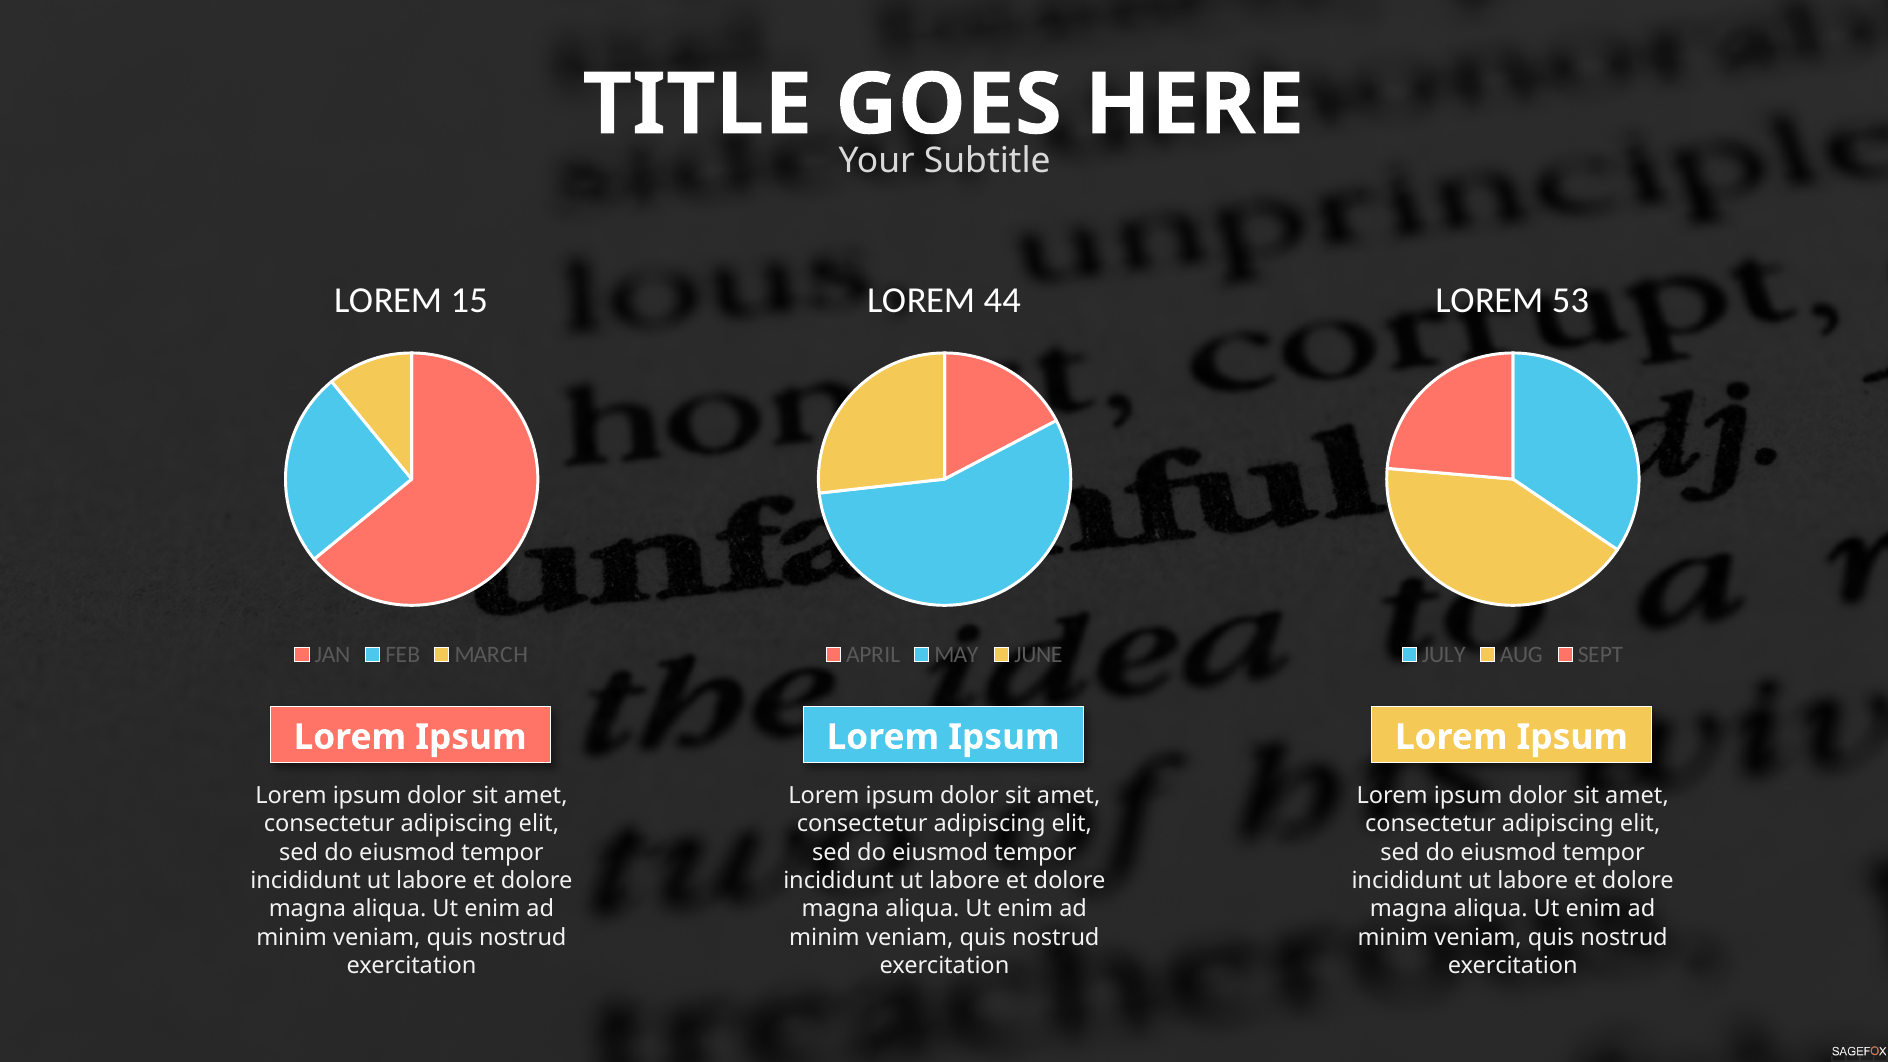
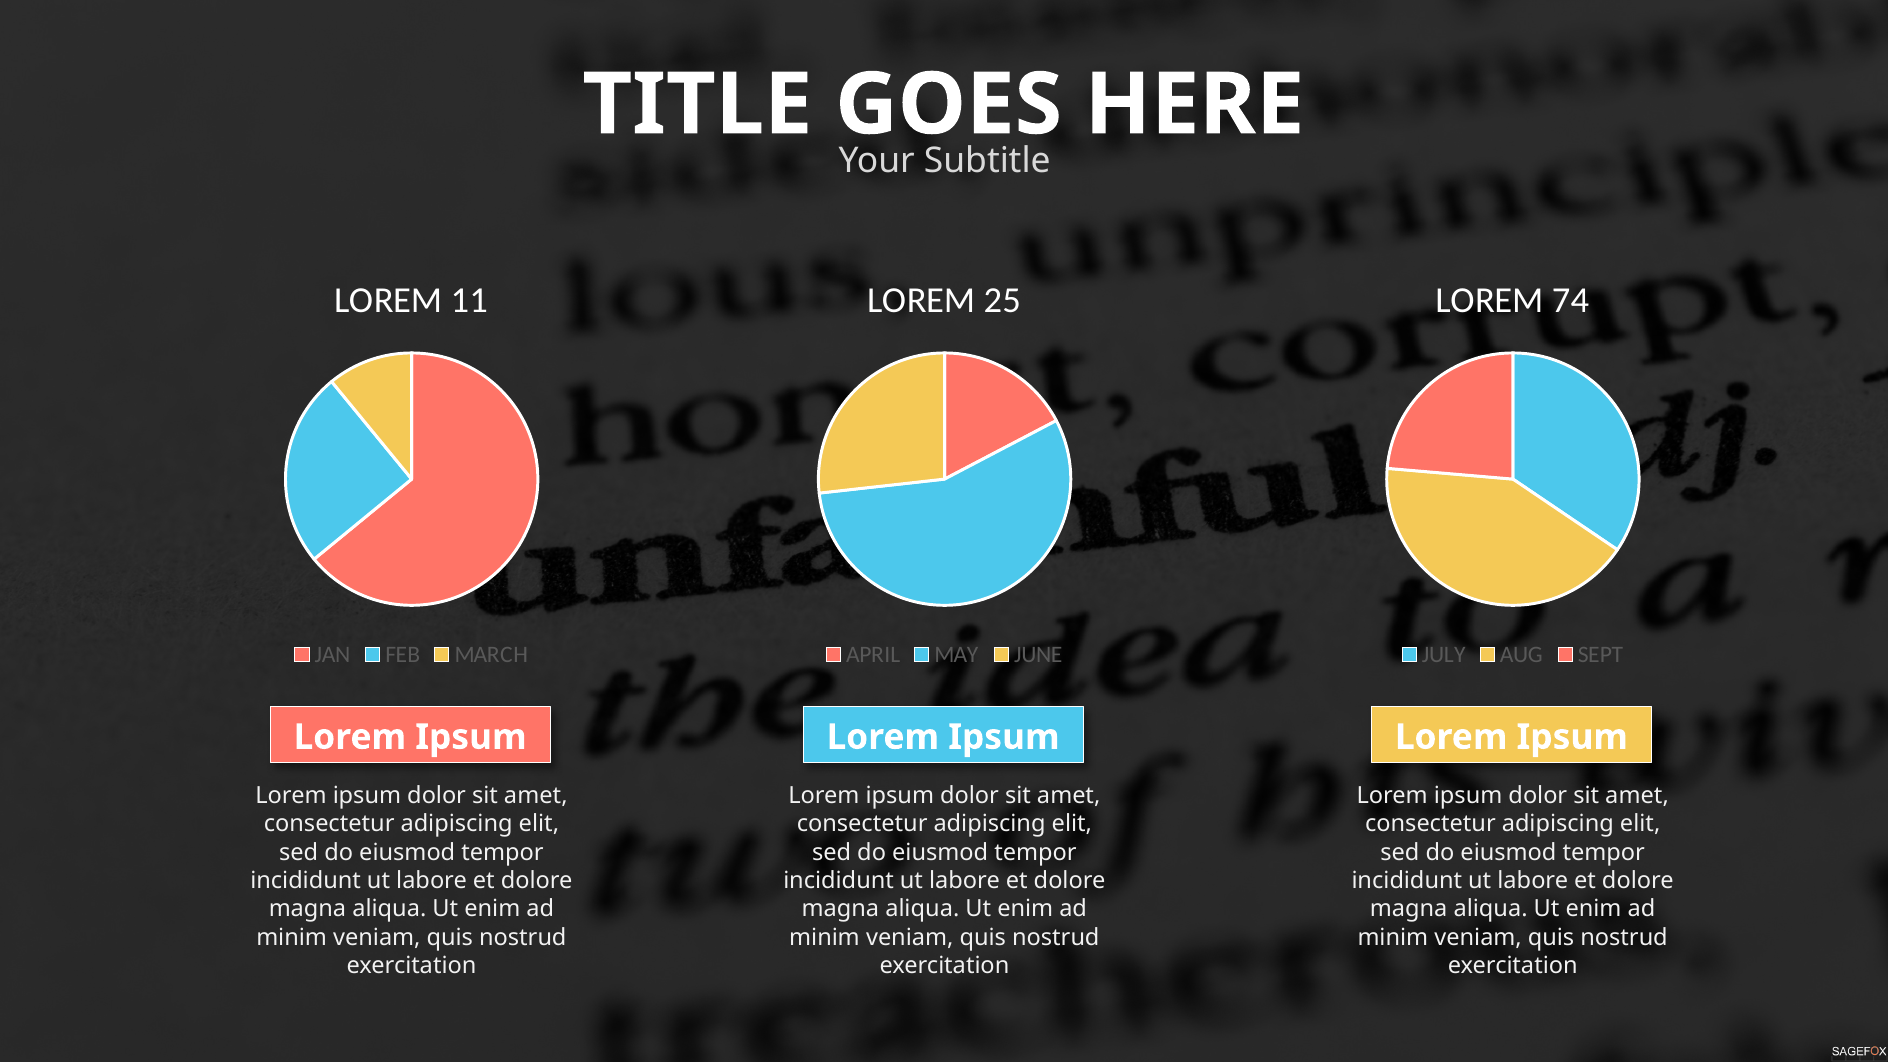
15: 15 -> 11
44: 44 -> 25
53: 53 -> 74
